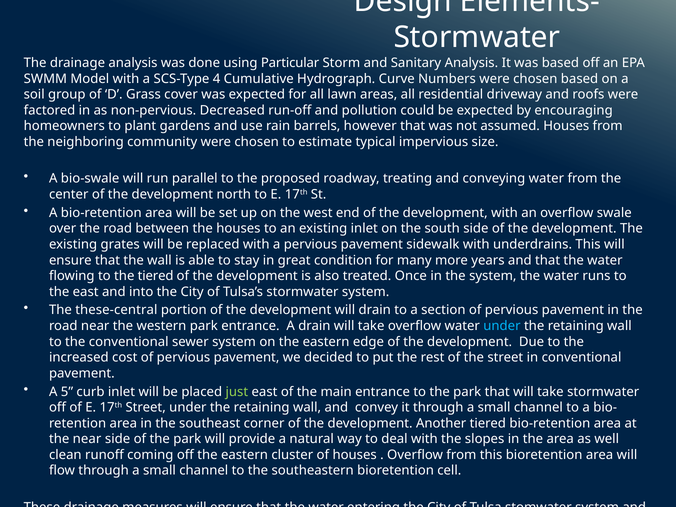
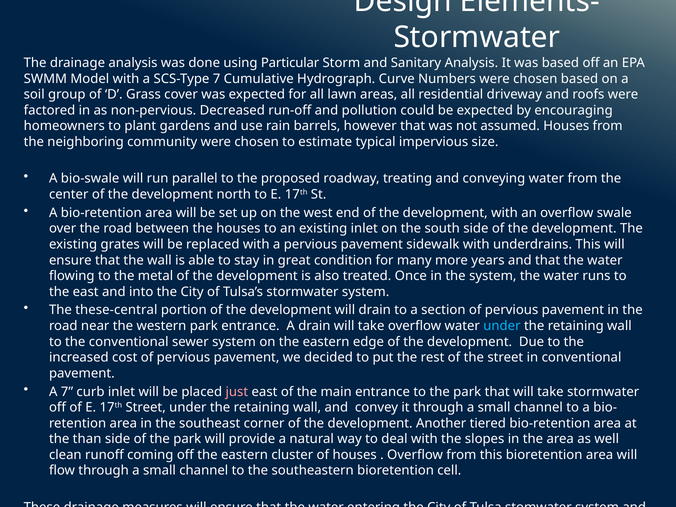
SCS-Type 4: 4 -> 7
the tiered: tiered -> metal
A 5: 5 -> 7
just colour: light green -> pink
the near: near -> than
